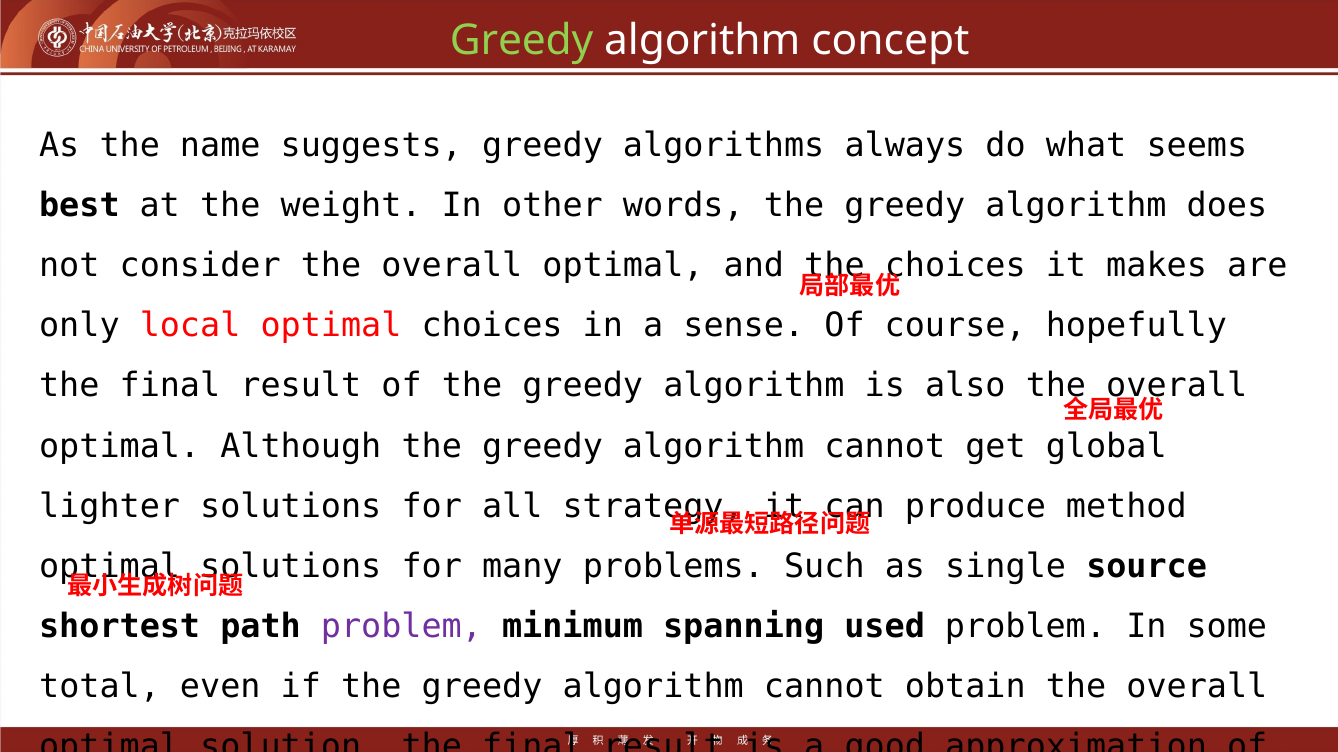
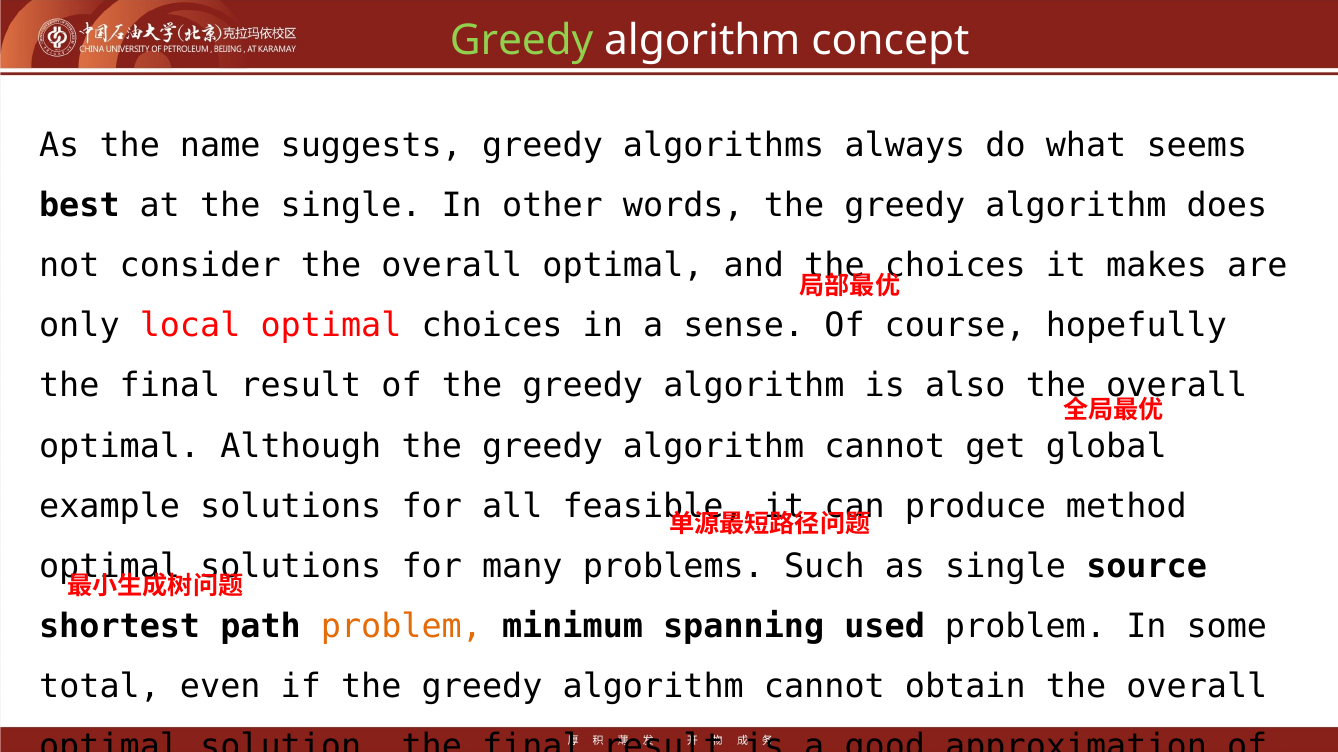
the weight: weight -> single
lighter: lighter -> example
strategy: strategy -> feasible
problem at (401, 627) colour: purple -> orange
